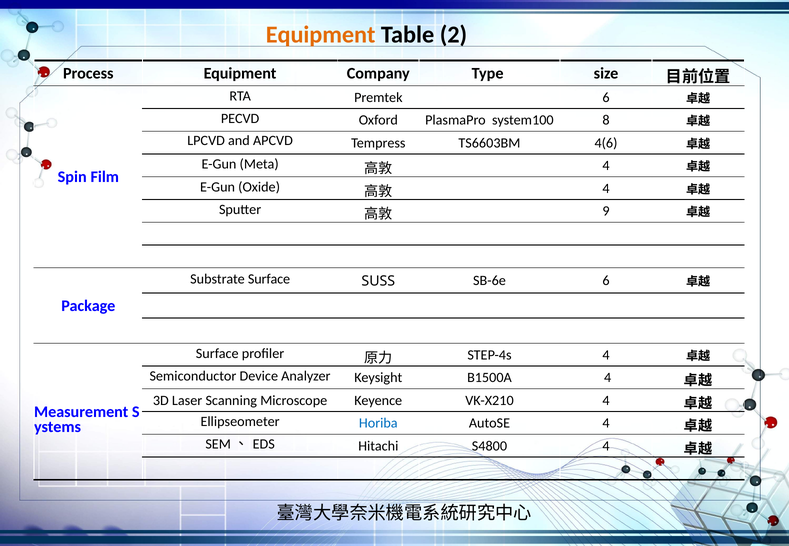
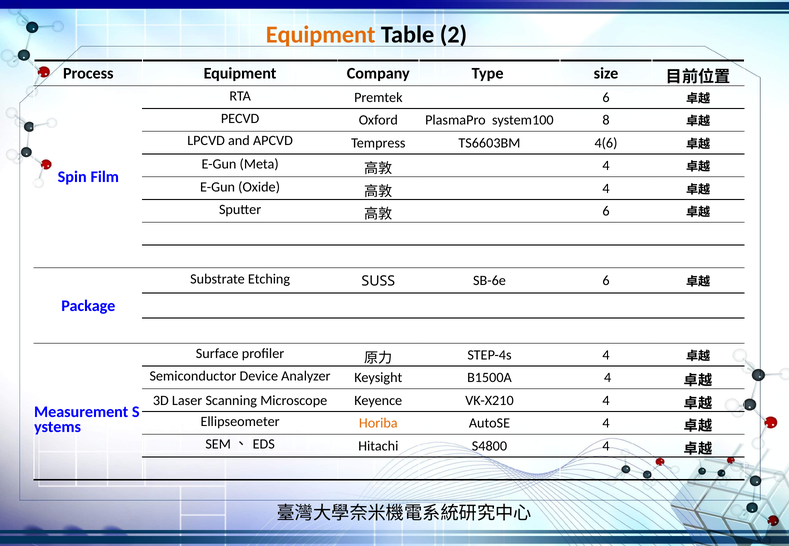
9 at (606, 211): 9 -> 6
Substrate Surface: Surface -> Etching
Horiba colour: blue -> orange
